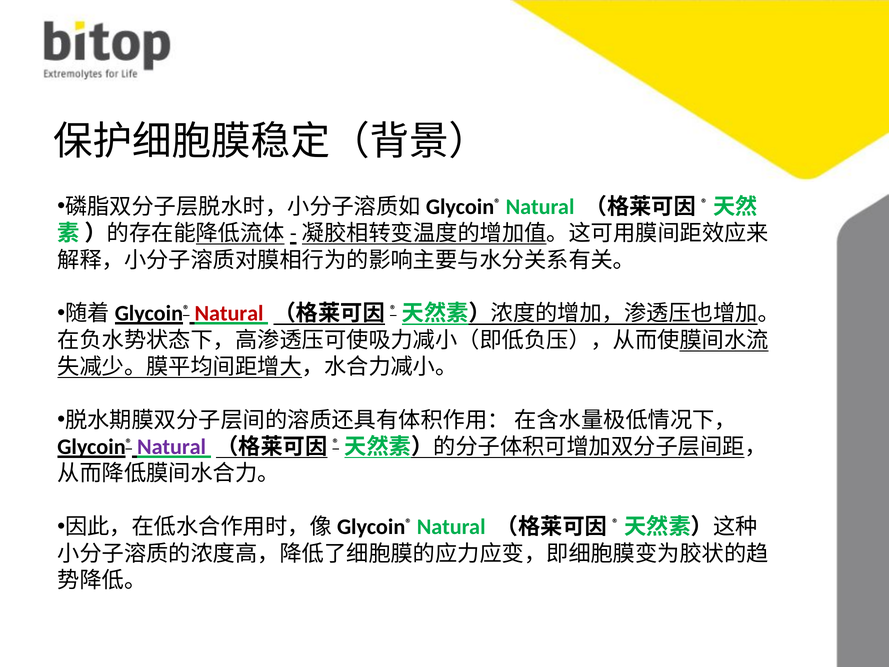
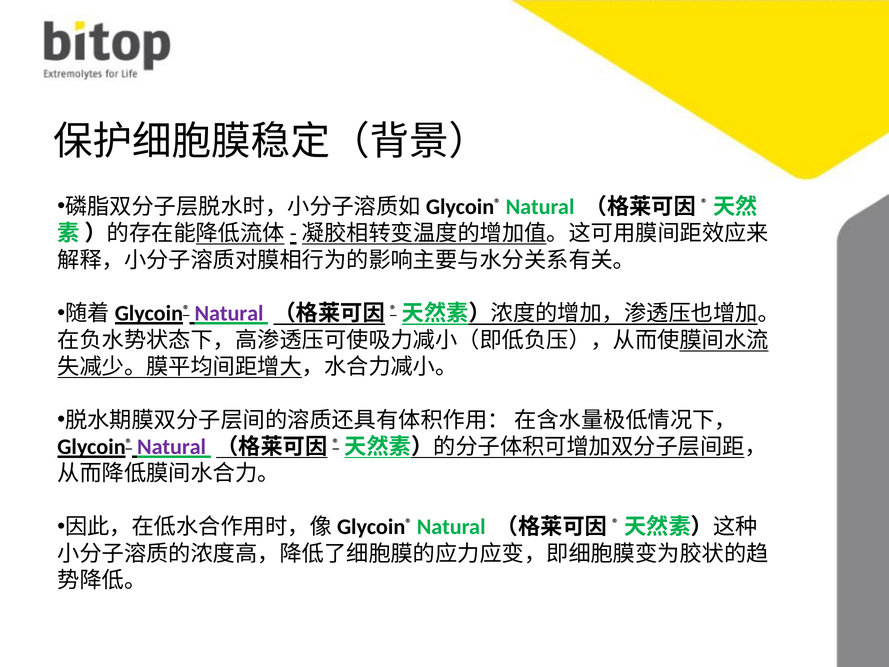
Natural at (229, 313) colour: red -> purple
